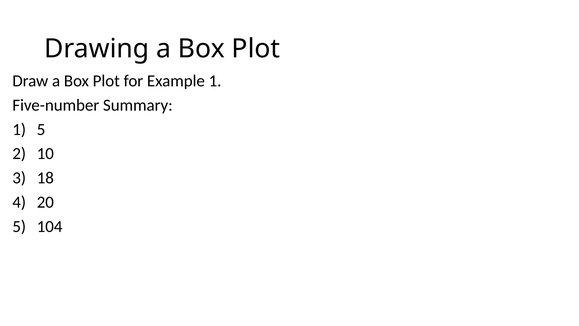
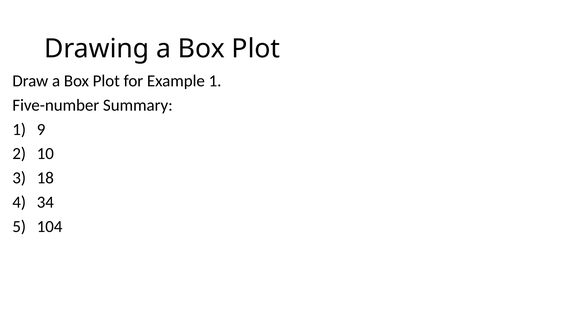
1 5: 5 -> 9
20: 20 -> 34
